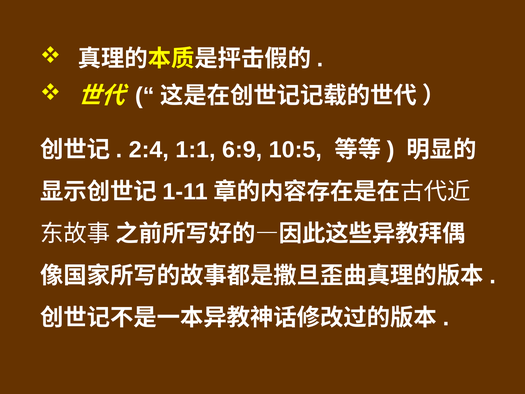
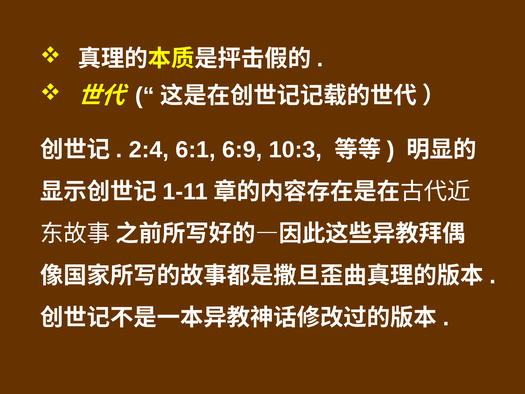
1:1: 1:1 -> 6:1
10:5: 10:5 -> 10:3
